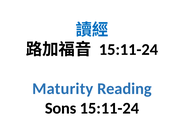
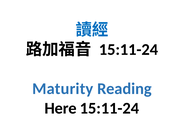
Sons: Sons -> Here
